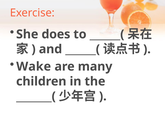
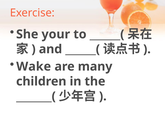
does: does -> your
